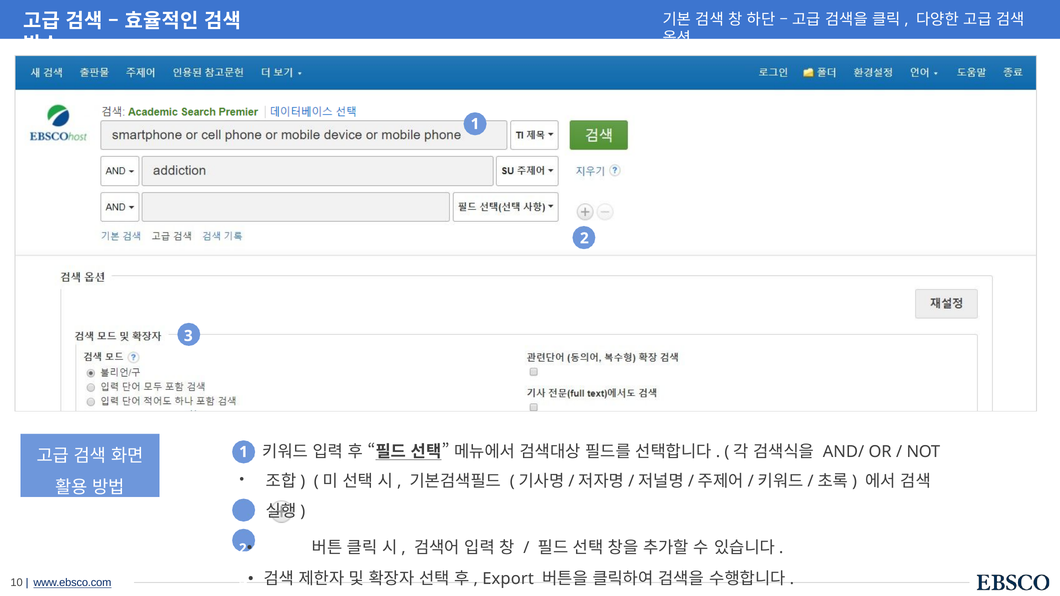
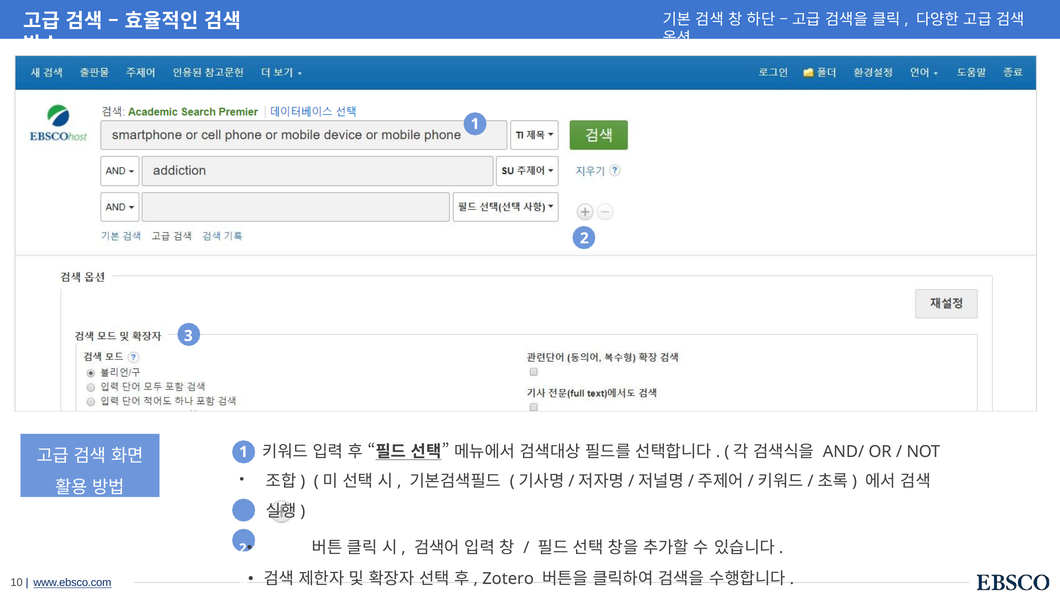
Export: Export -> Zotero
